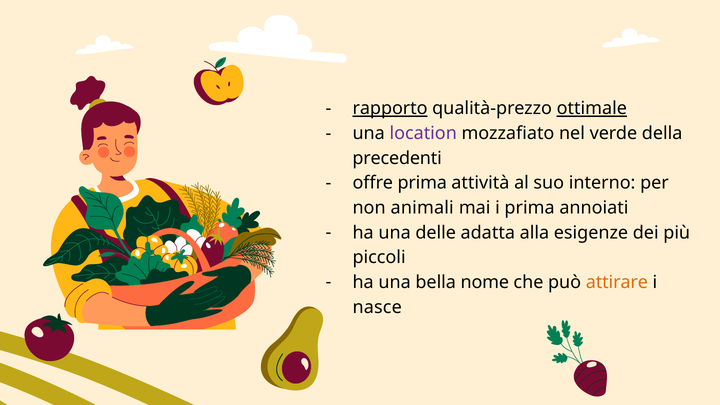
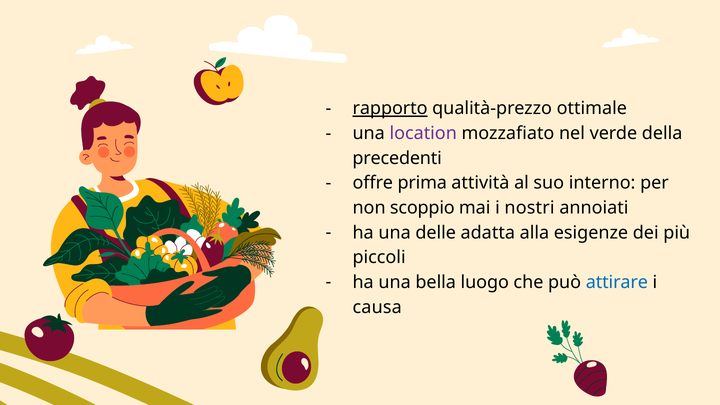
ottimale underline: present -> none
animali: animali -> scoppio
i prima: prima -> nostri
nome: nome -> luogo
attirare colour: orange -> blue
nasce: nasce -> causa
